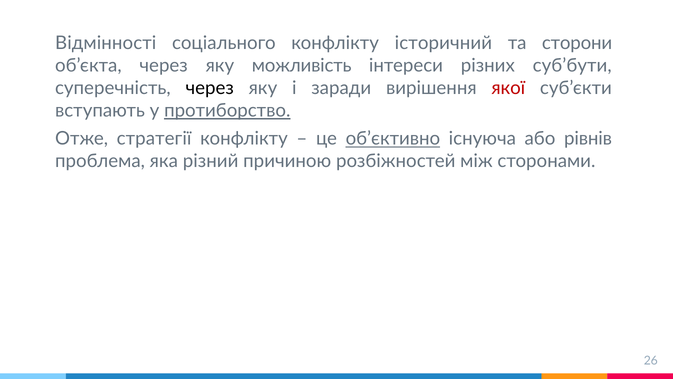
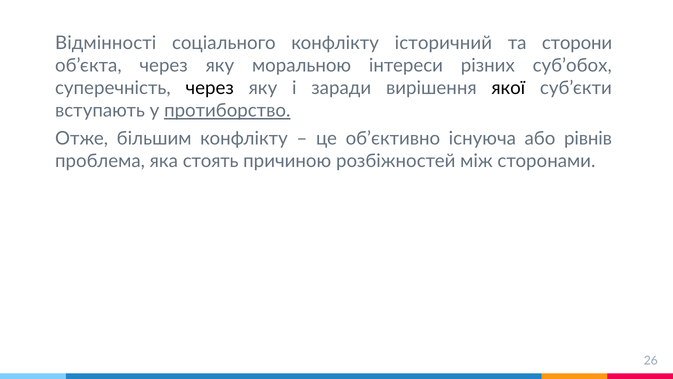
можливість: можливість -> моральною
суб’бути: суб’бути -> суб’обох
якої colour: red -> black
стратегії: стратегії -> більшим
об’єктивно underline: present -> none
різний: різний -> стоять
